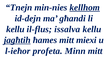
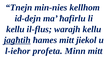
kellhom underline: present -> none
għandi: għandi -> ħafirlu
issalva: issalva -> warajh
miexi: miexi -> jiekol
